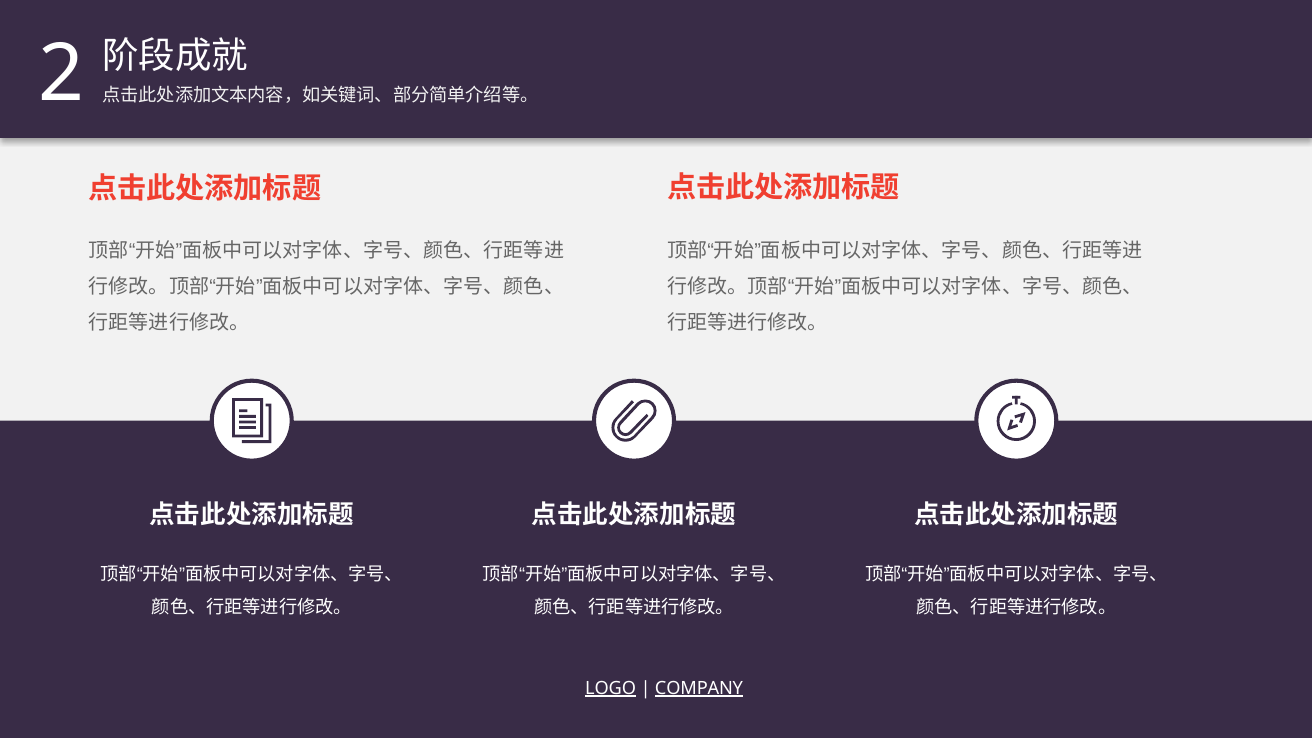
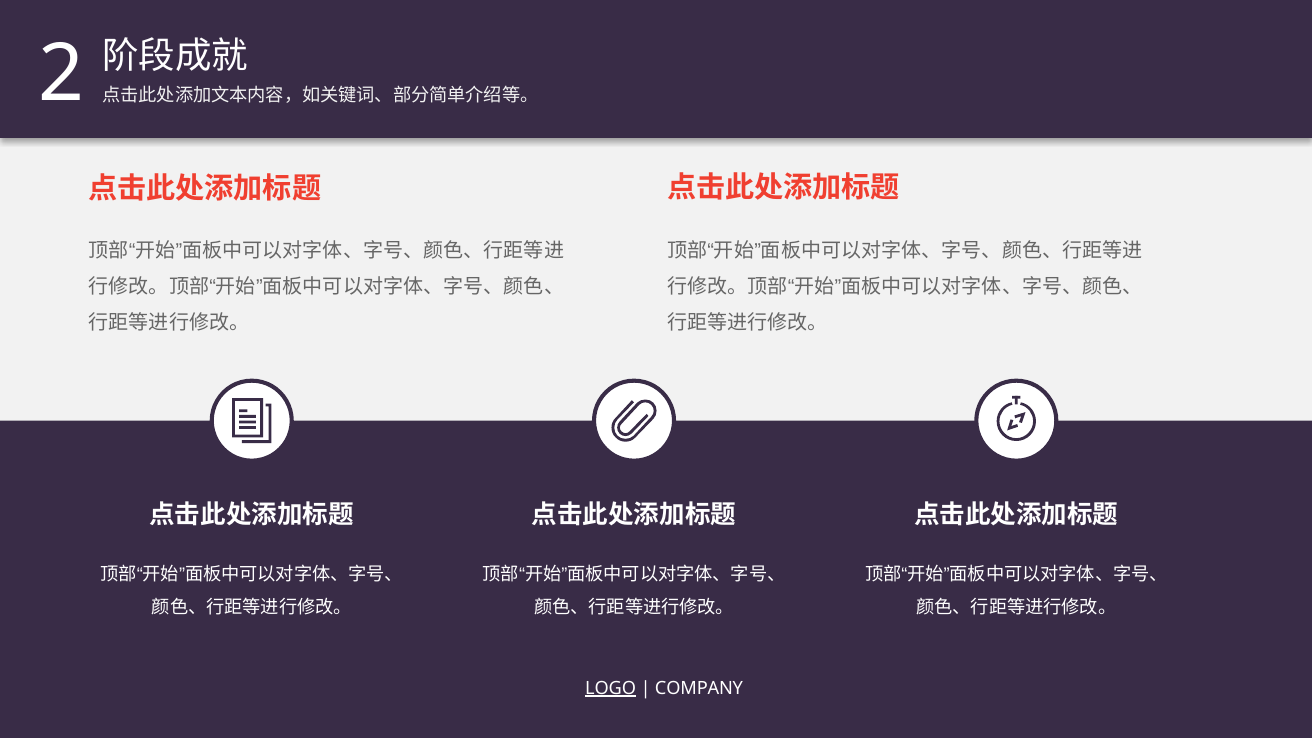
COMPANY underline: present -> none
